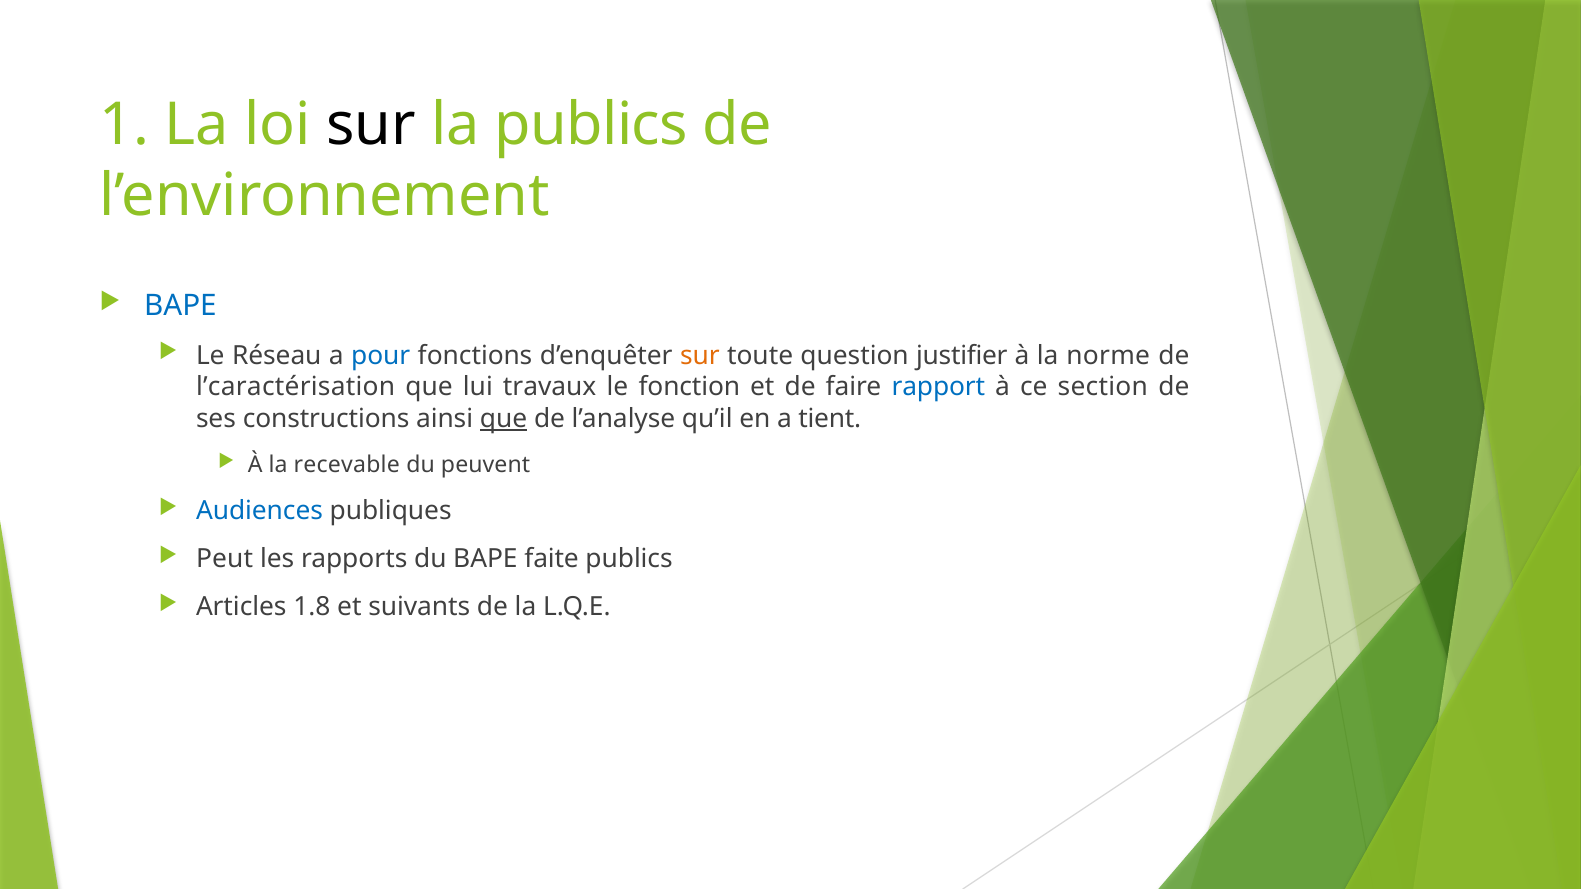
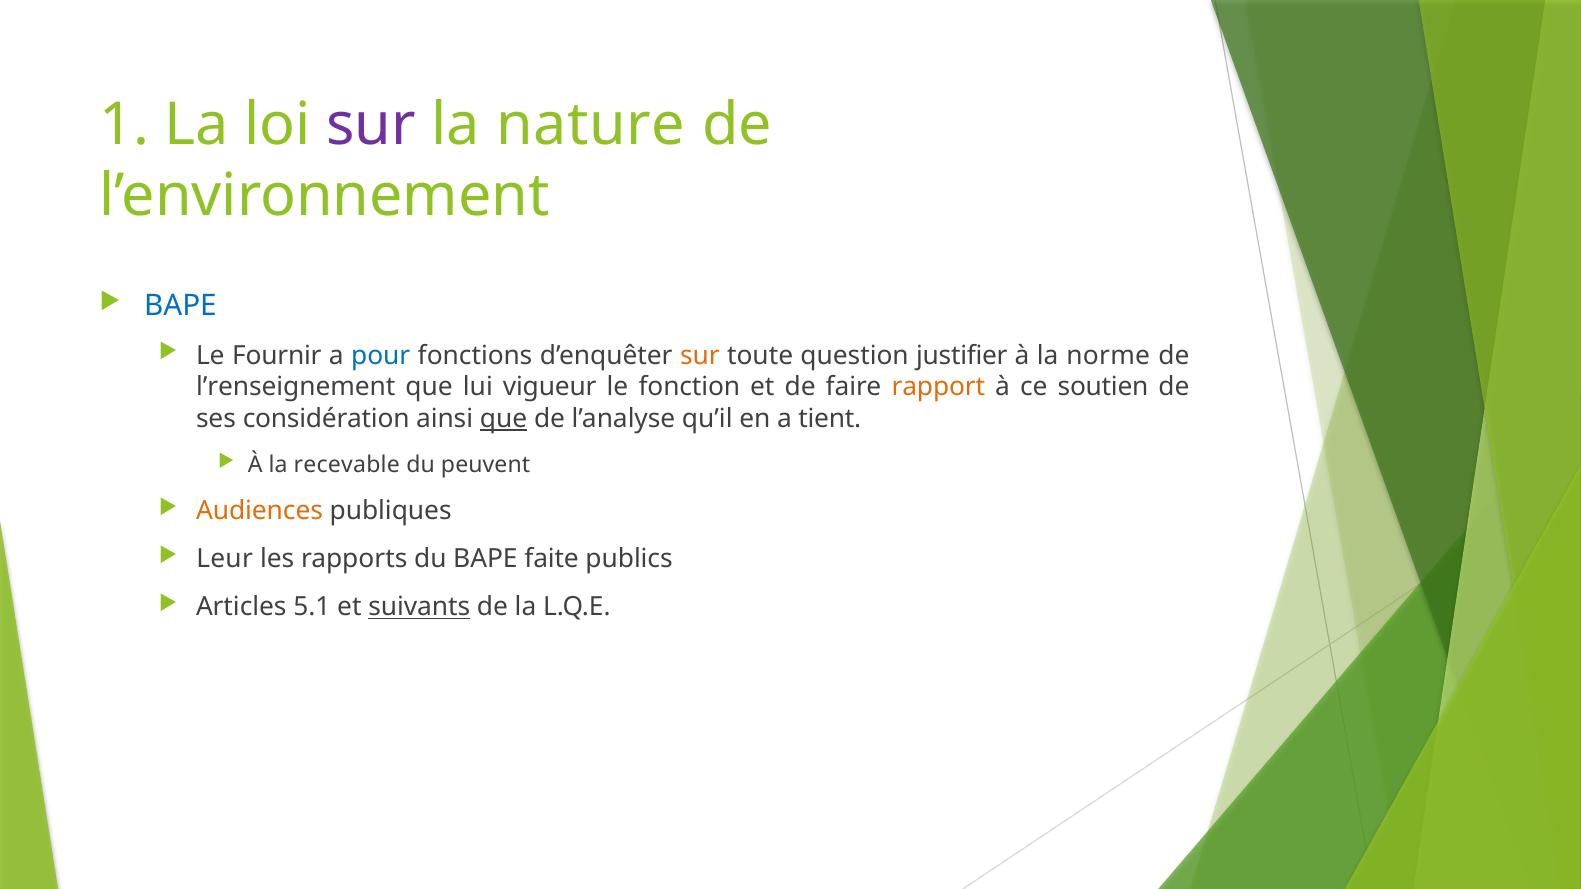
sur at (371, 125) colour: black -> purple
la publics: publics -> nature
Réseau: Réseau -> Fournir
l’caractérisation: l’caractérisation -> l’renseignement
travaux: travaux -> vigueur
rapport colour: blue -> orange
section: section -> soutien
constructions: constructions -> considération
Audiences colour: blue -> orange
Peut: Peut -> Leur
1.8: 1.8 -> 5.1
suivants underline: none -> present
